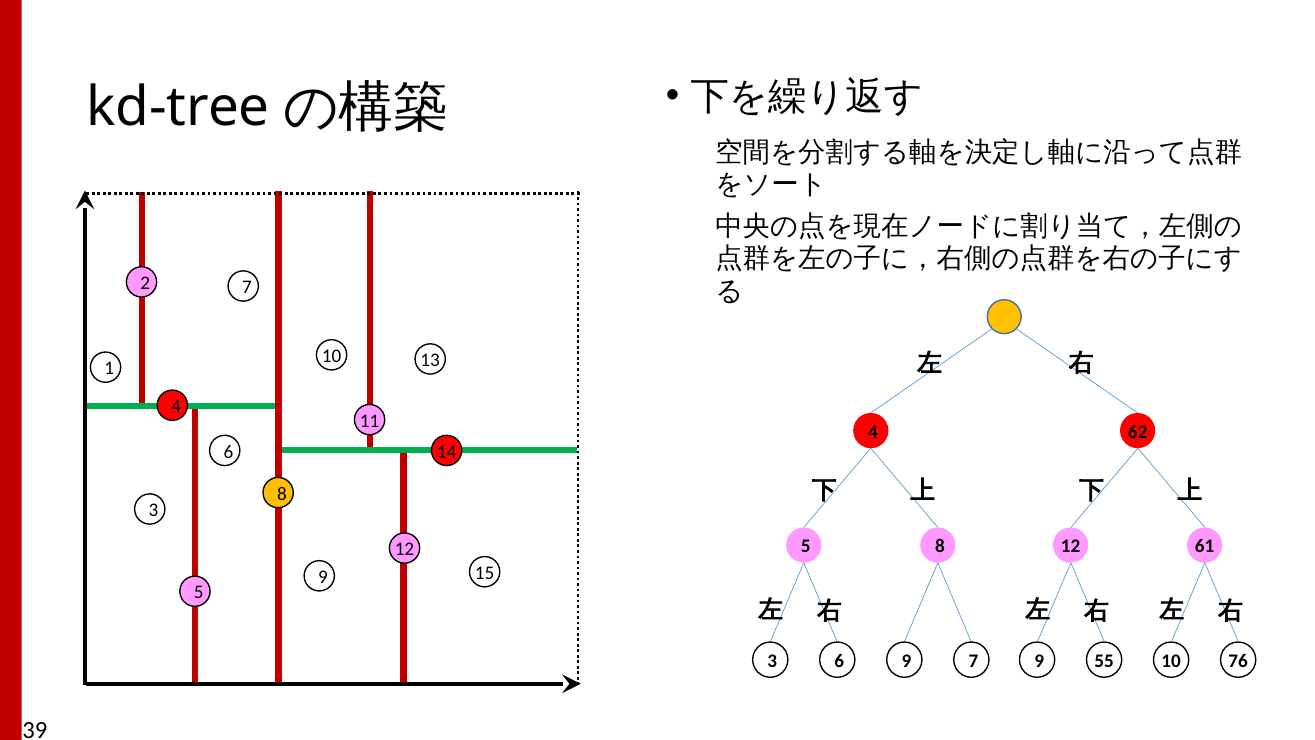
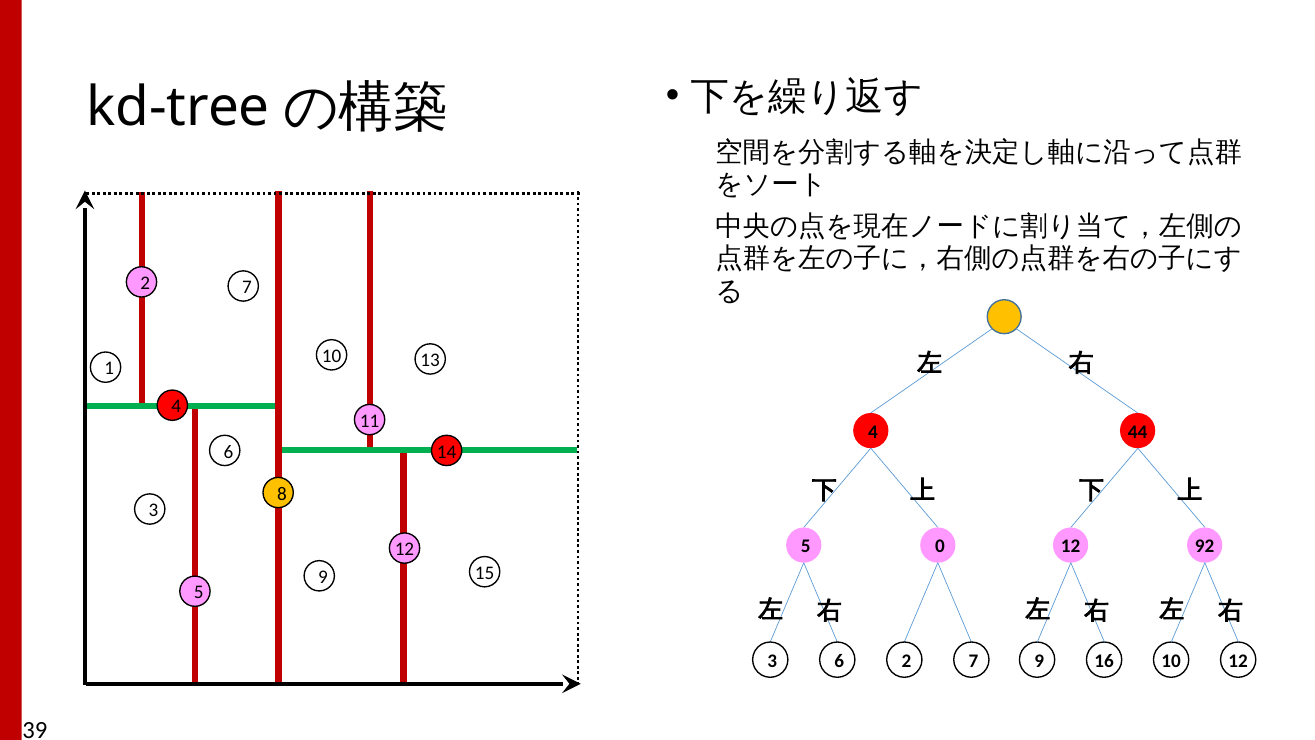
62: 62 -> 44
5 8: 8 -> 0
61: 61 -> 92
6 9: 9 -> 2
55: 55 -> 16
10 76: 76 -> 12
